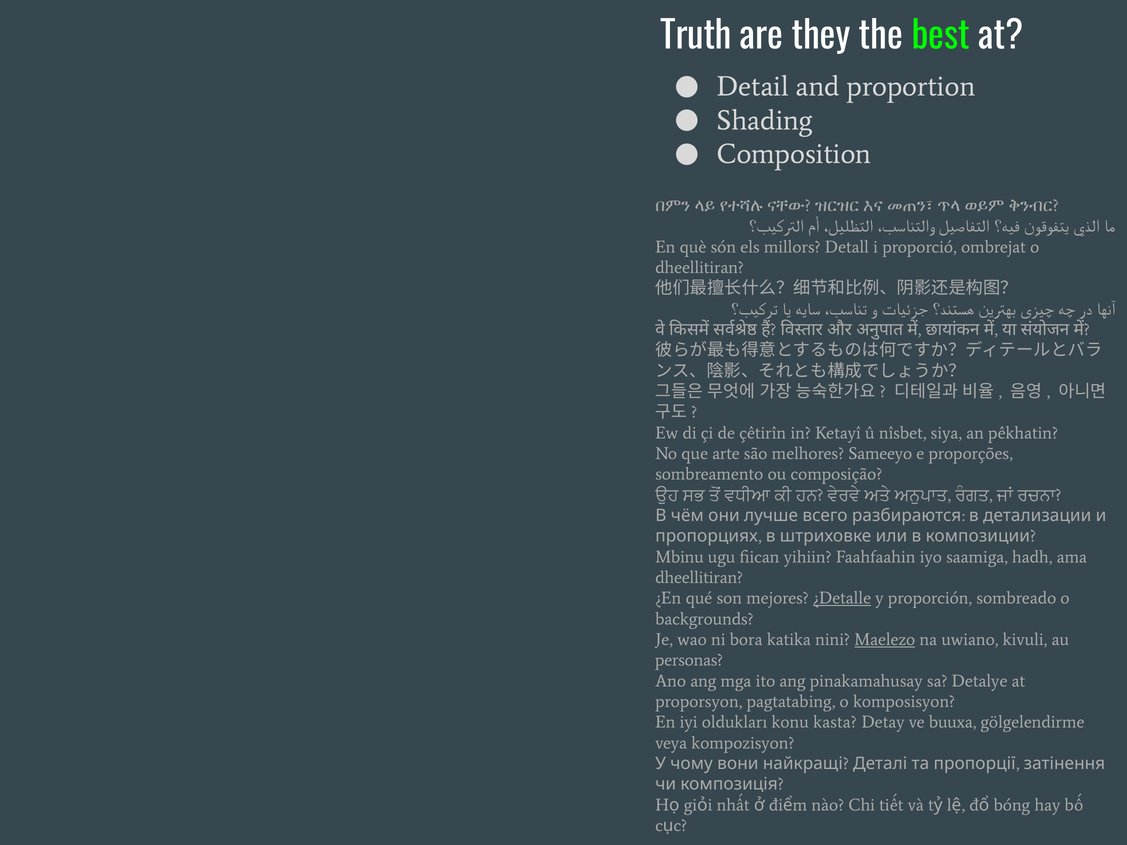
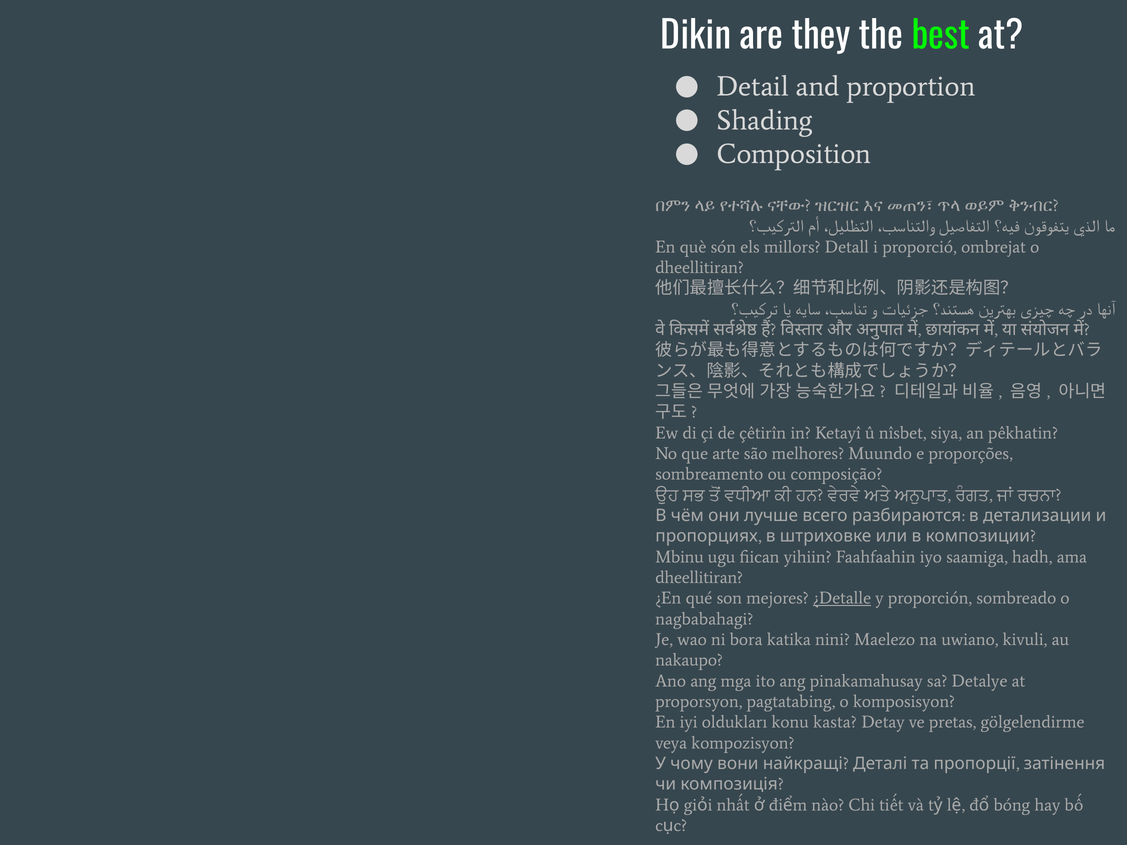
Truth: Truth -> Dikin
Sameeyo: Sameeyo -> Muundo
backgrounds: backgrounds -> nagbabahagi
Maelezo underline: present -> none
personas: personas -> nakaupo
buuxa: buuxa -> pretas
